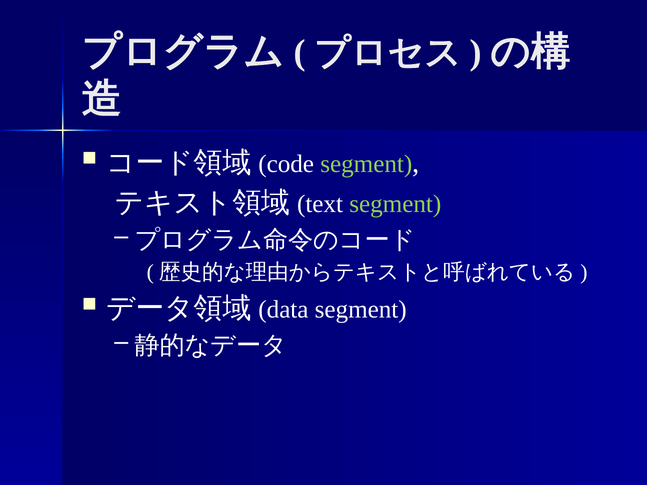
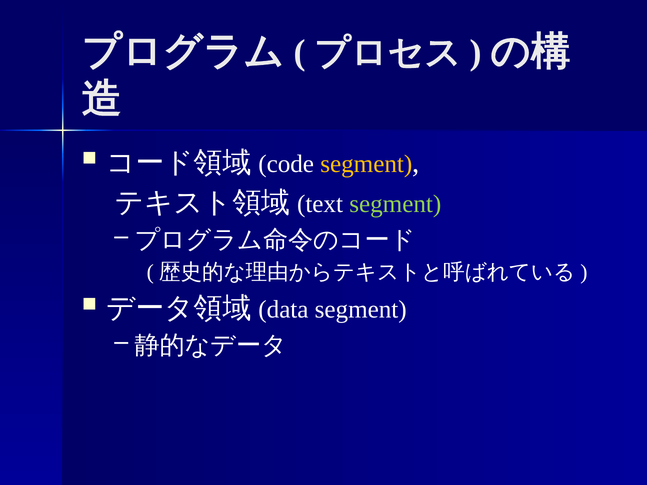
segment at (366, 164) colour: light green -> yellow
